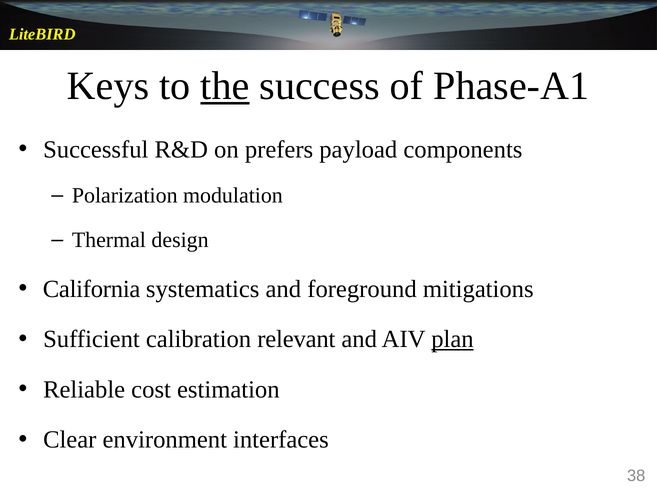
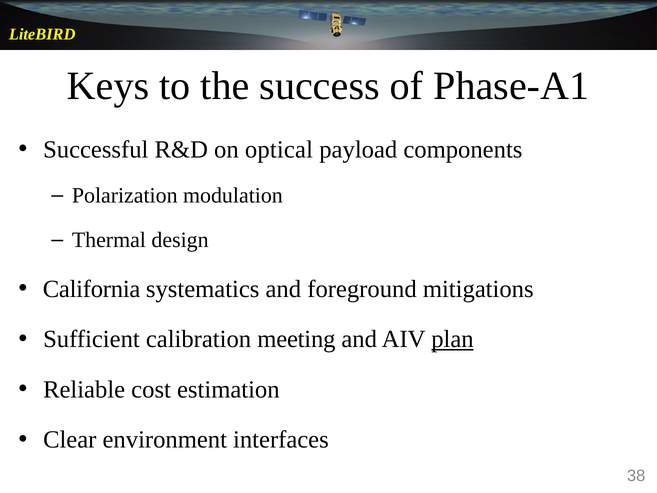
the underline: present -> none
prefers: prefers -> optical
relevant: relevant -> meeting
